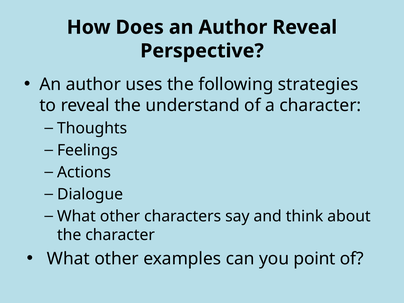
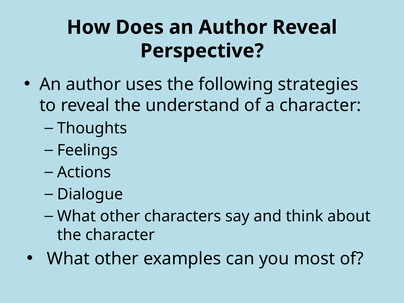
point: point -> most
